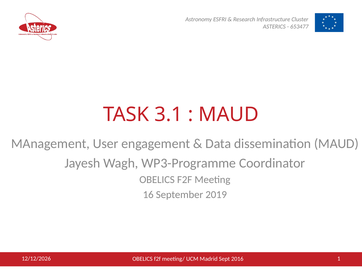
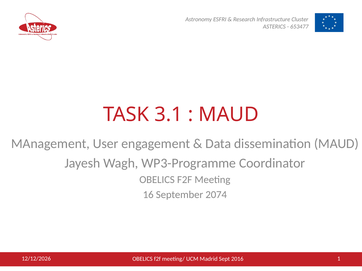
2019: 2019 -> 2074
